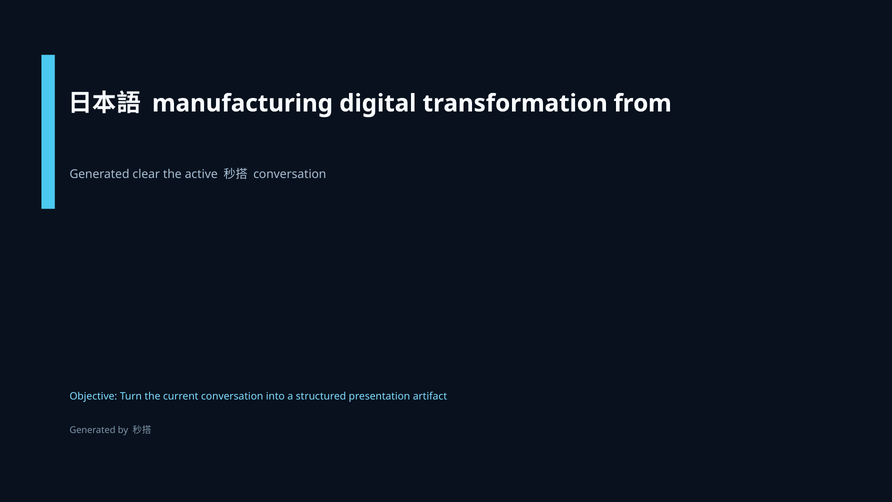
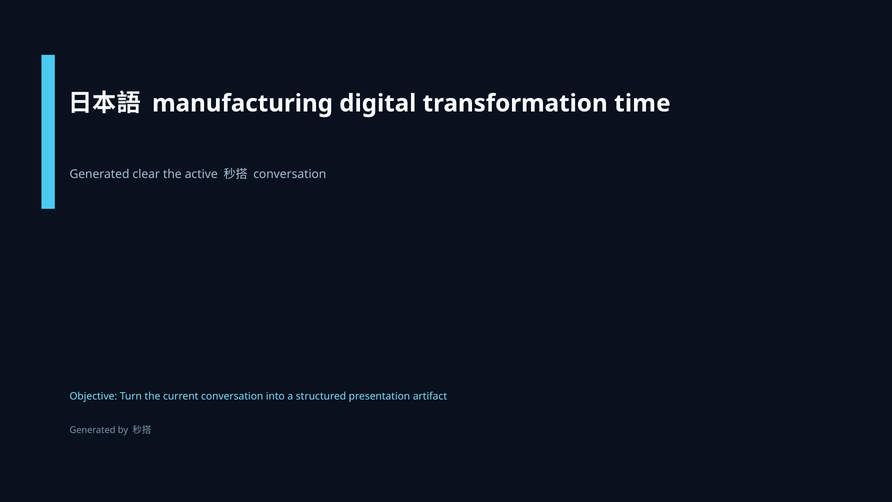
from: from -> time
